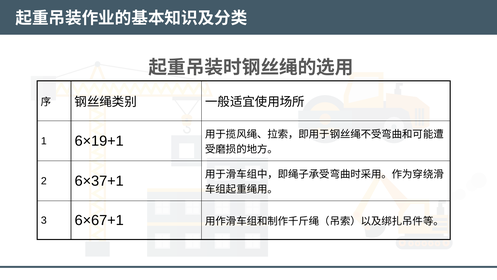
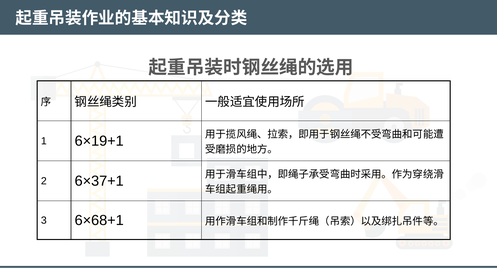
6×67+1: 6×67+1 -> 6×68+1
